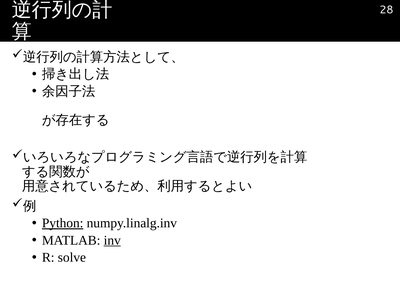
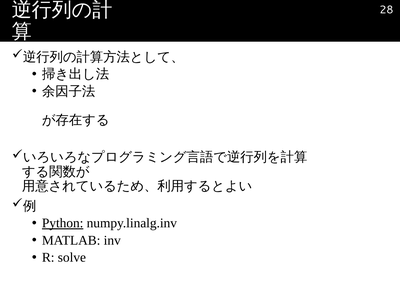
inv underline: present -> none
